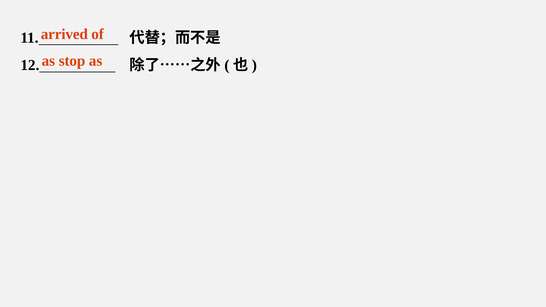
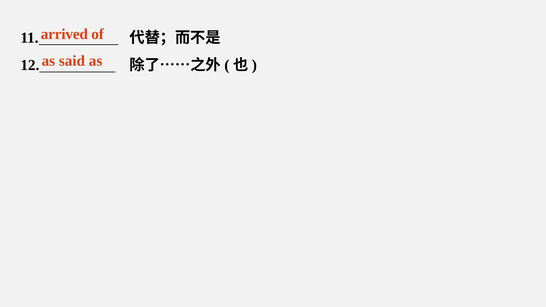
stop: stop -> said
